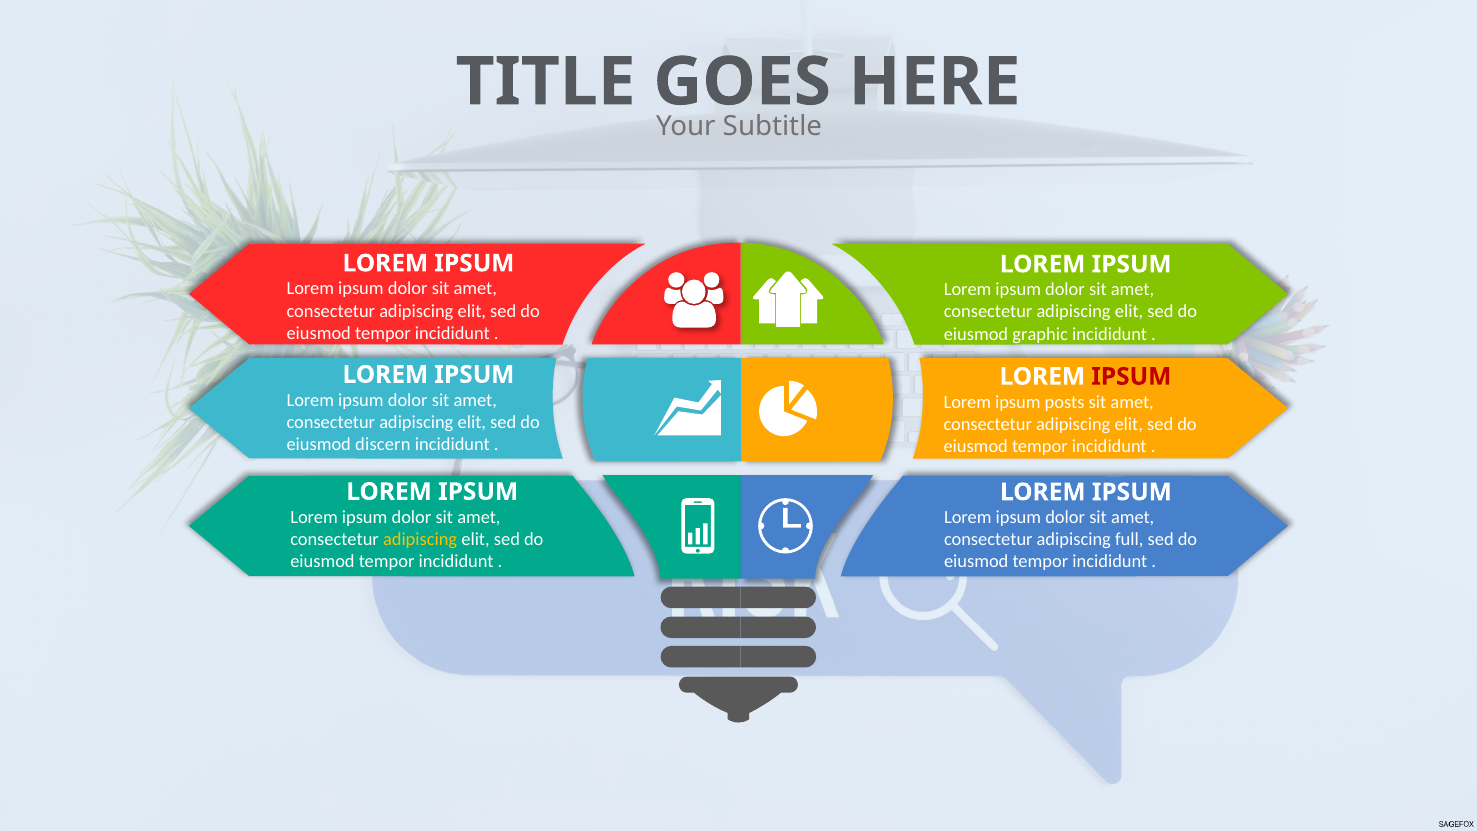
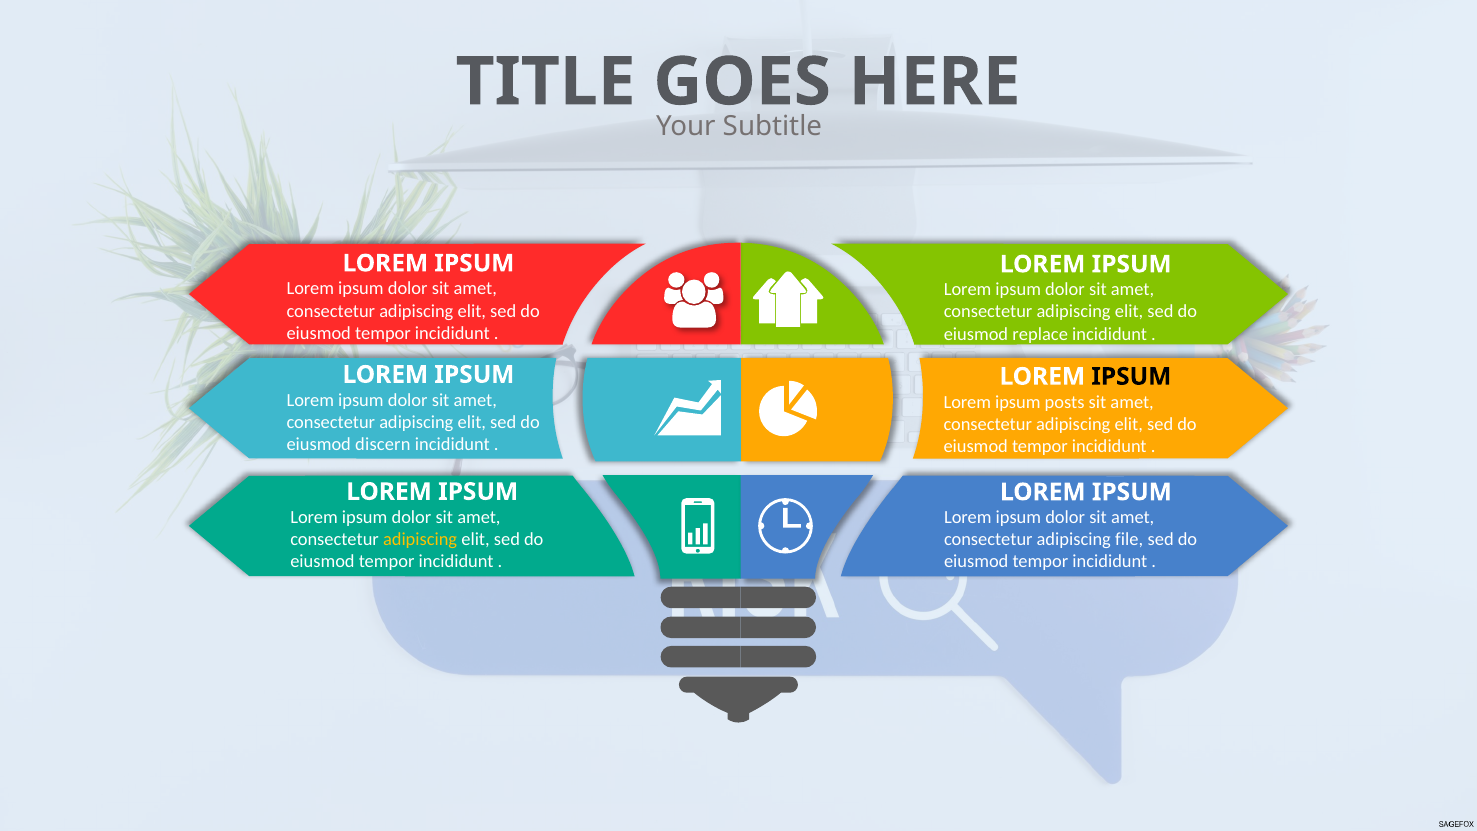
graphic: graphic -> replace
IPSUM at (1131, 377) colour: red -> black
full: full -> file
